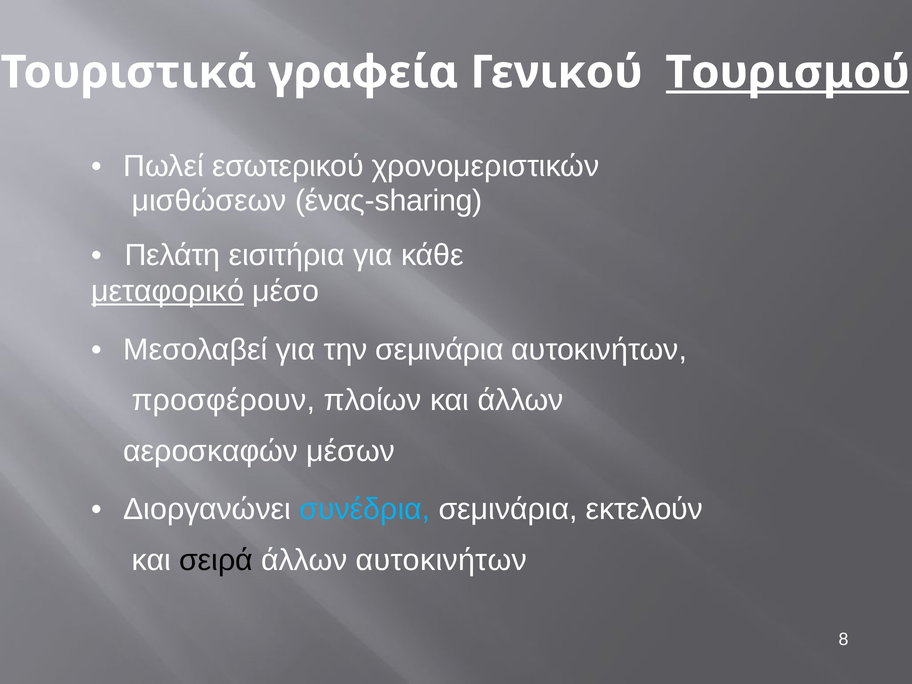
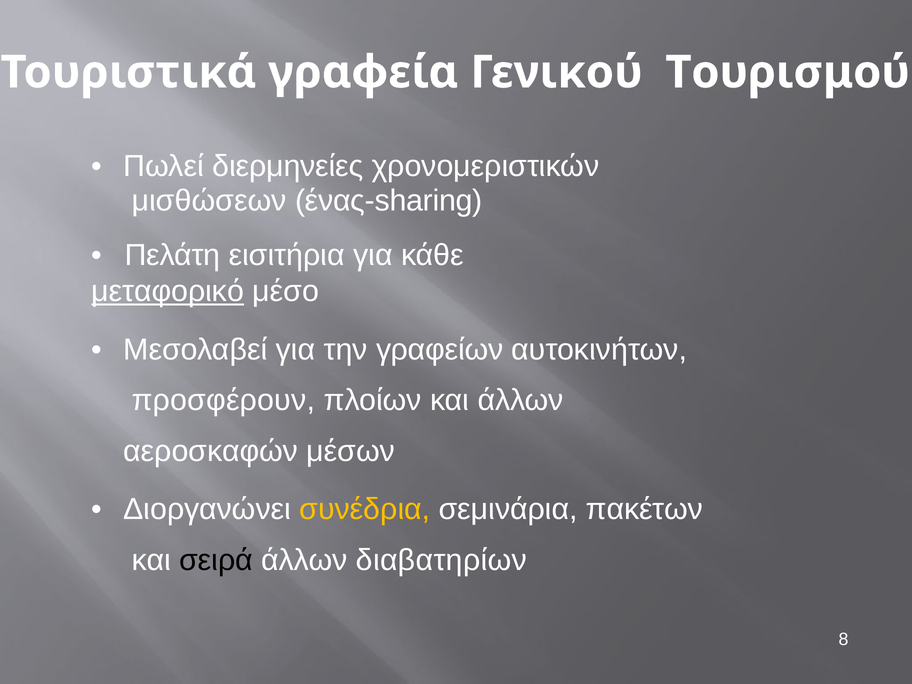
Τουρισμού underline: present -> none
εσωτερικού: εσωτερικού -> διερμηνείες
την σεμινάρια: σεμινάρια -> γραφείων
συνέδρια colour: light blue -> yellow
εκτελούν: εκτελούν -> πακέτων
άλλων αυτοκινήτων: αυτοκινήτων -> διαβατηρίων
